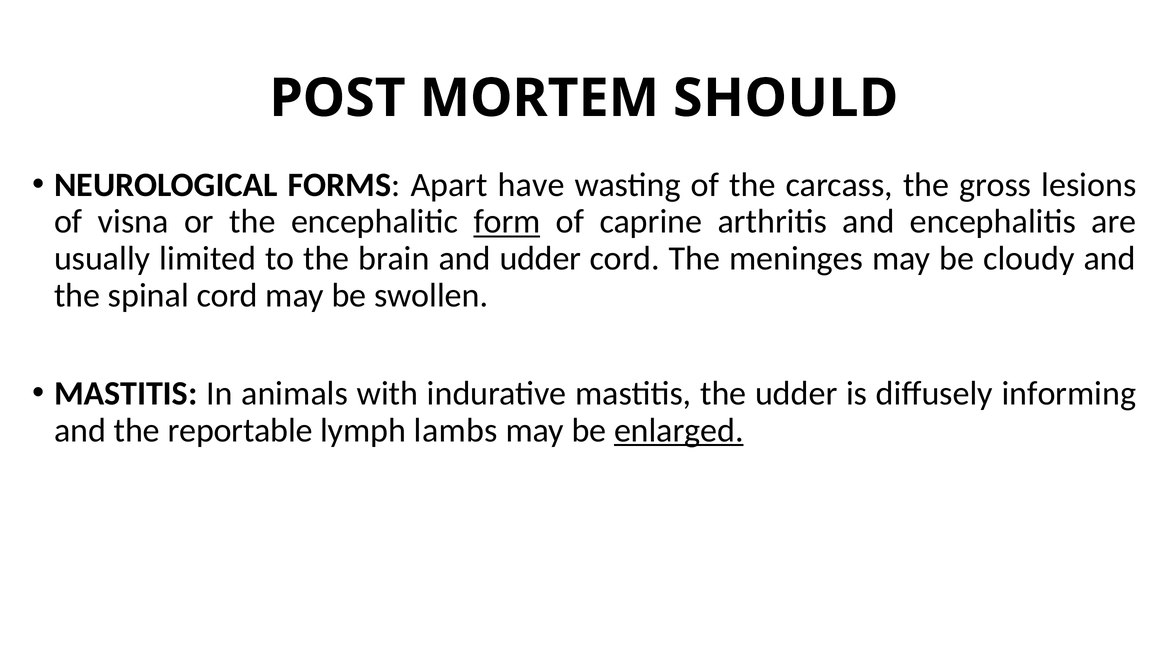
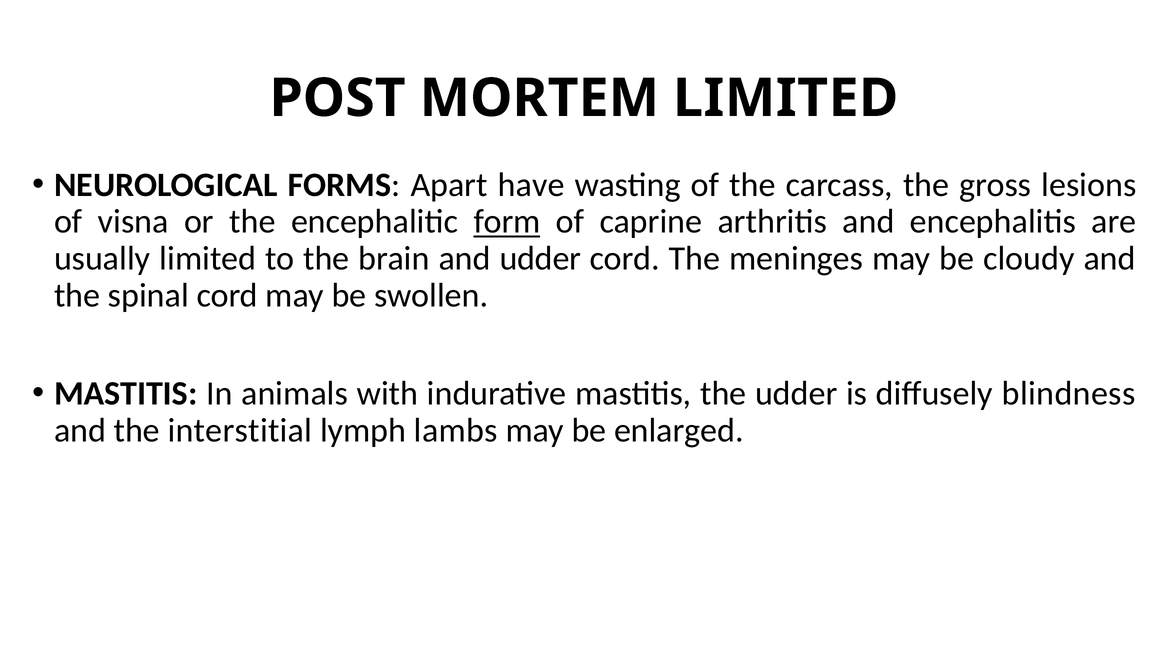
MORTEM SHOULD: SHOULD -> LIMITED
informing: informing -> blindness
reportable: reportable -> interstitial
enlarged underline: present -> none
